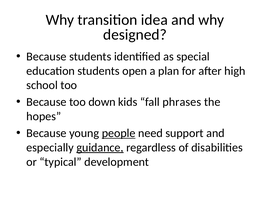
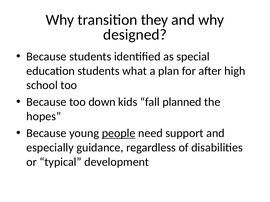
idea: idea -> they
open: open -> what
phrases: phrases -> planned
guidance underline: present -> none
